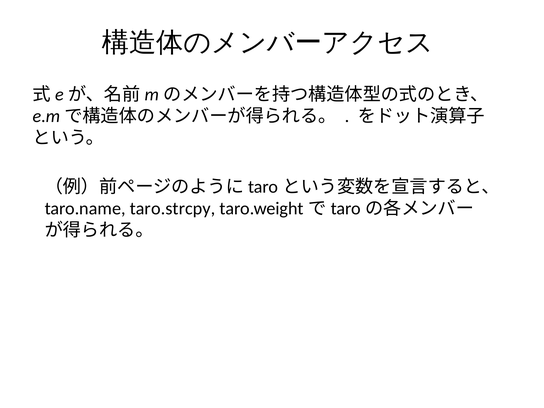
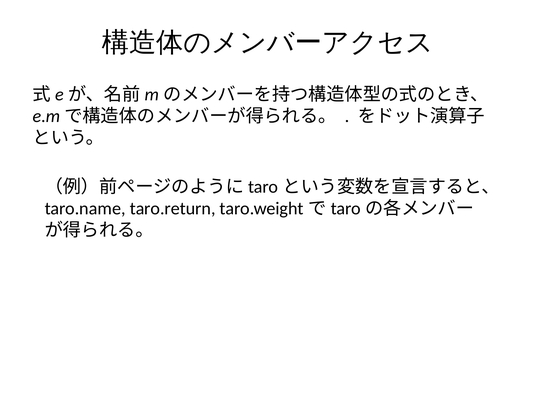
taro.strcpy: taro.strcpy -> taro.return
